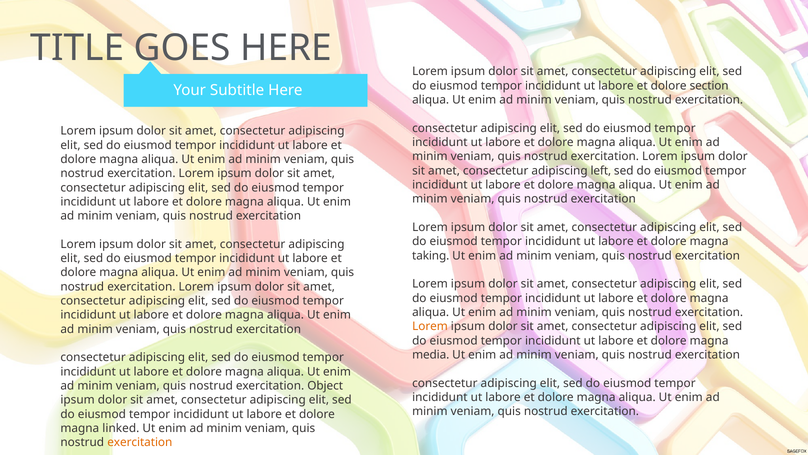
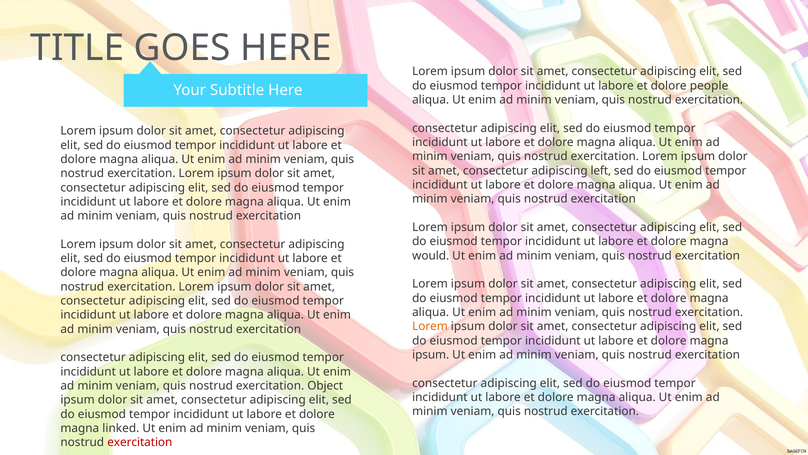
section: section -> people
taking: taking -> would
media at (431, 354): media -> ipsum
exercitation at (140, 442) colour: orange -> red
